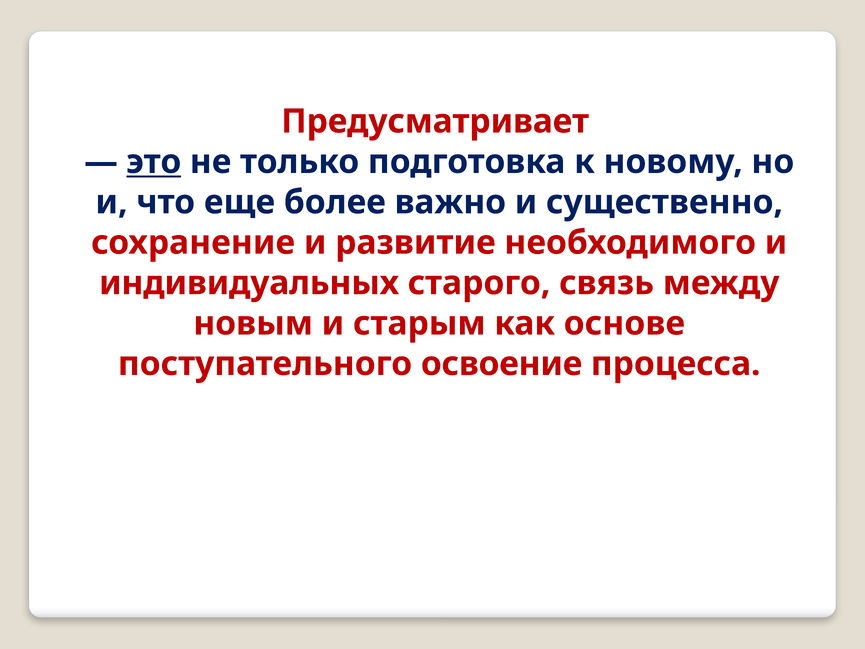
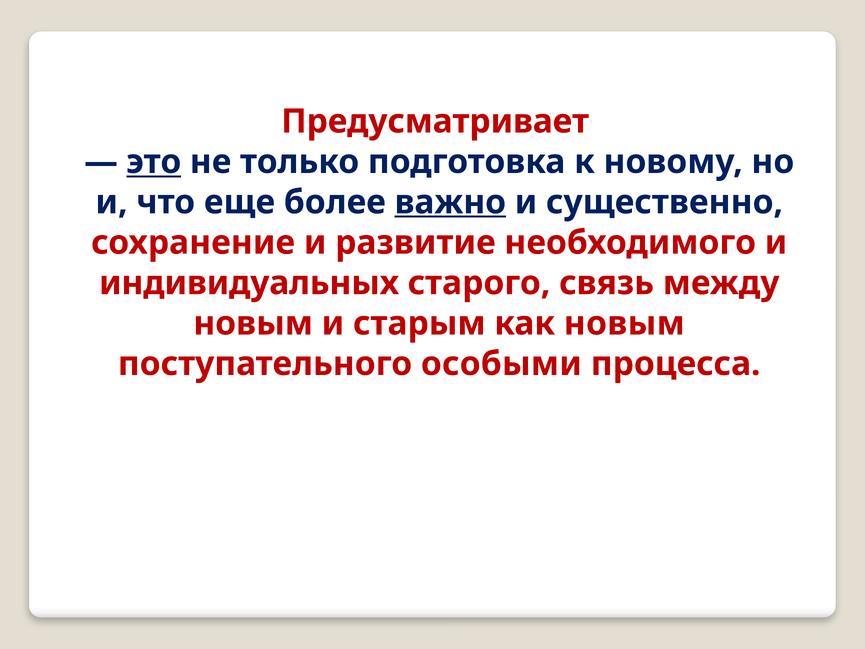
важно underline: none -> present
как основе: основе -> новым
освоение: освоение -> особыми
